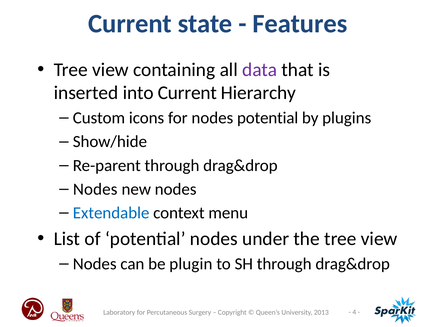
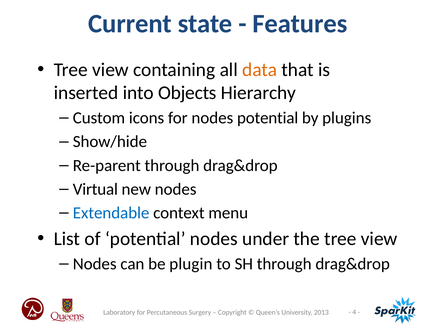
data colour: purple -> orange
into Current: Current -> Objects
Nodes at (95, 189): Nodes -> Virtual
